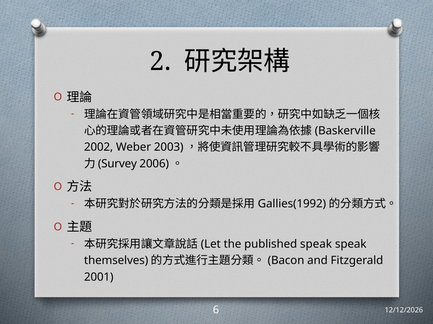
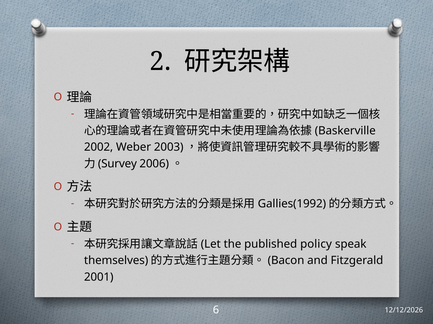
published speak: speak -> policy
